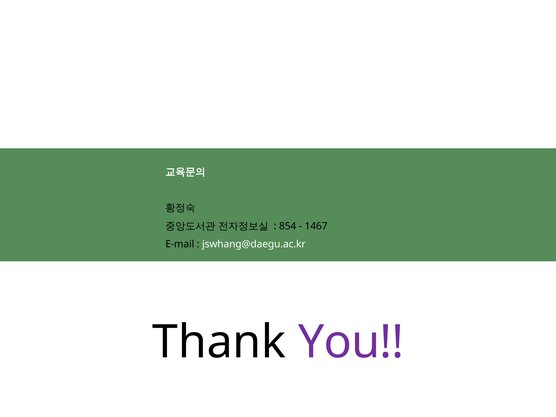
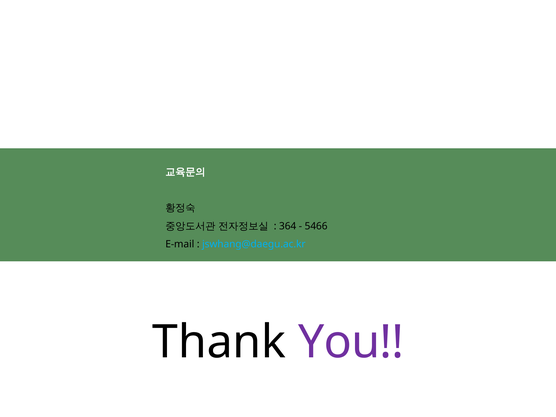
854: 854 -> 364
1467: 1467 -> 5466
jswhang@daegu.ac.kr colour: white -> light blue
